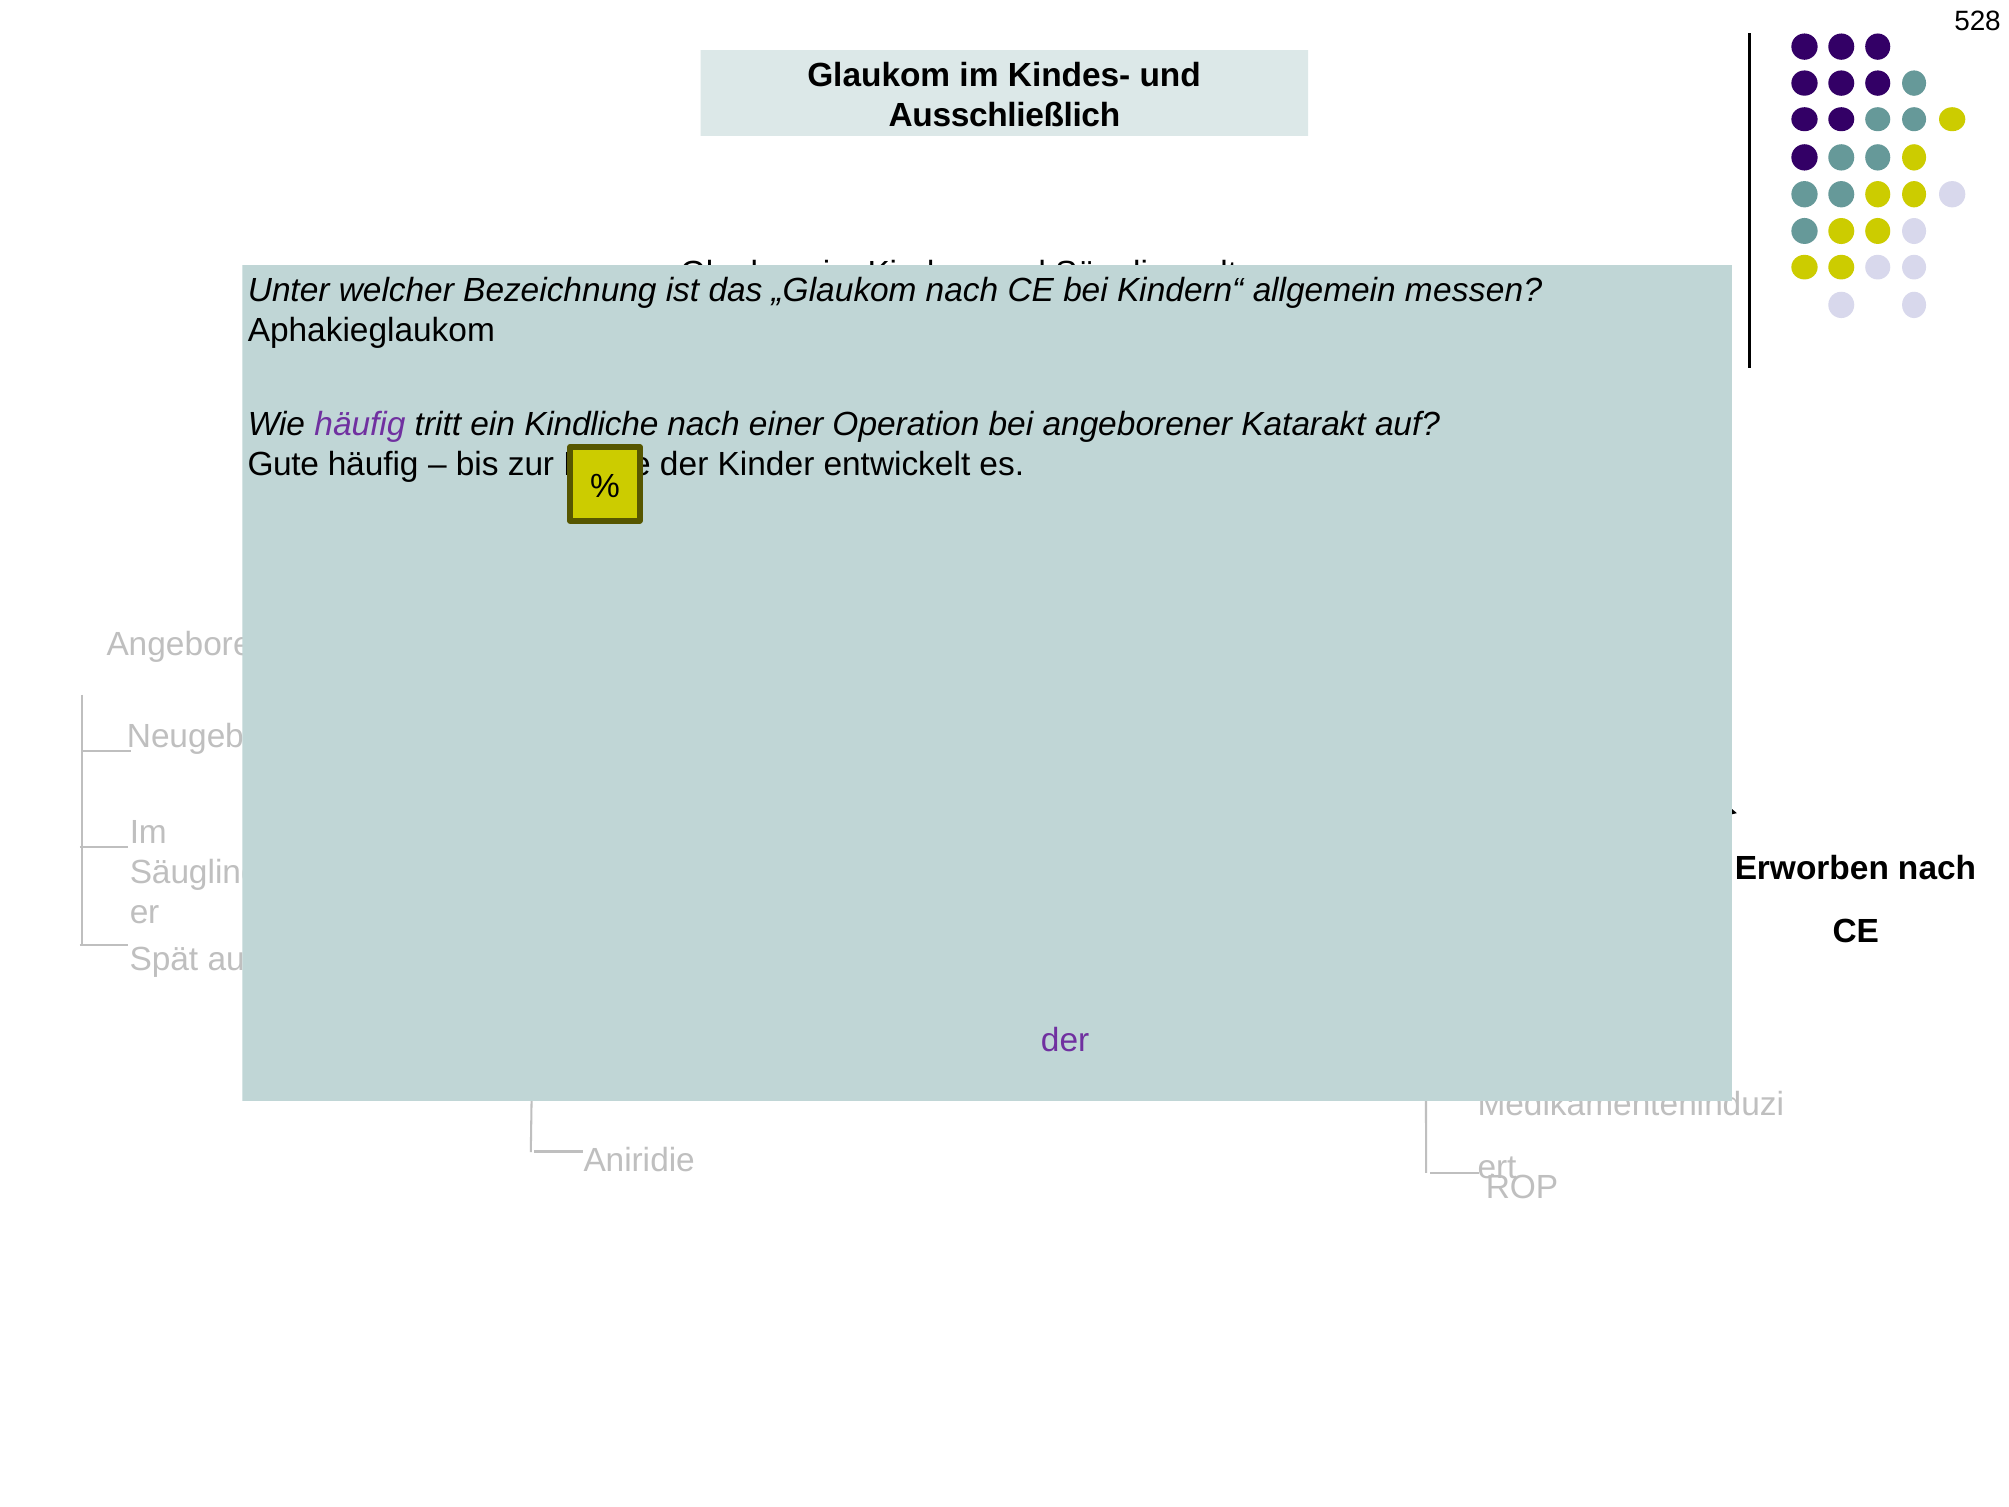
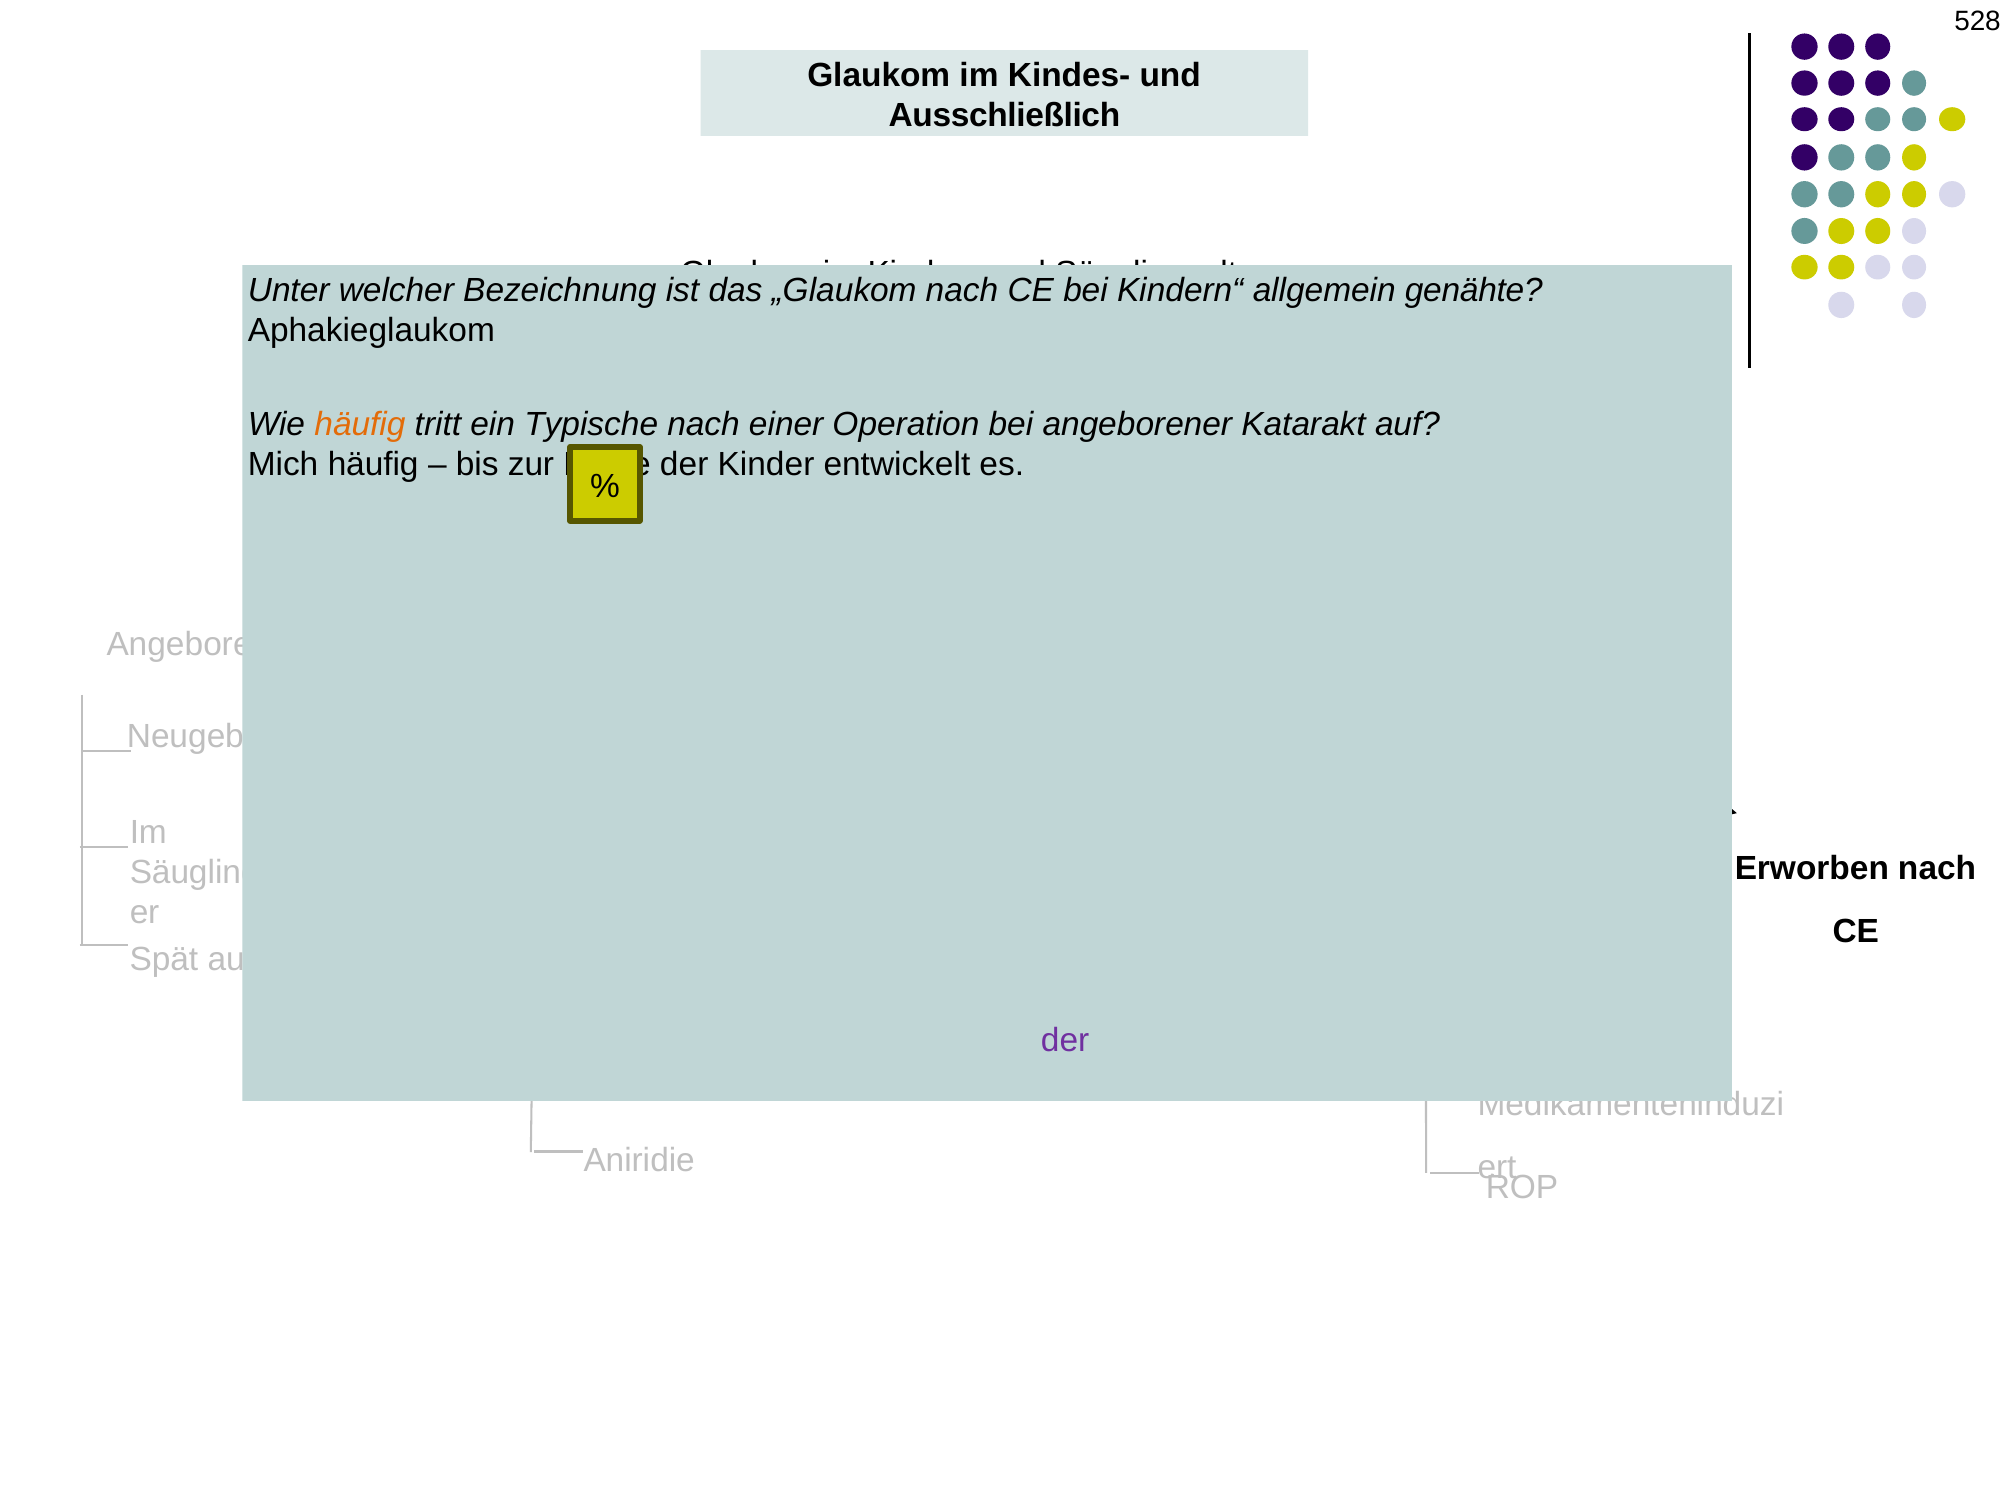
messen: messen -> genähte
häufig at (360, 424) colour: purple -> orange
Kindliche: Kindliche -> Typische
Gute: Gute -> Mich
